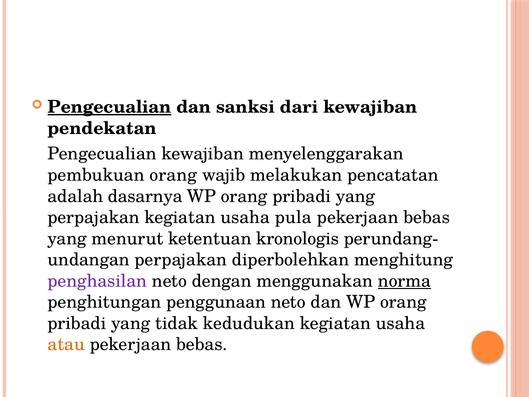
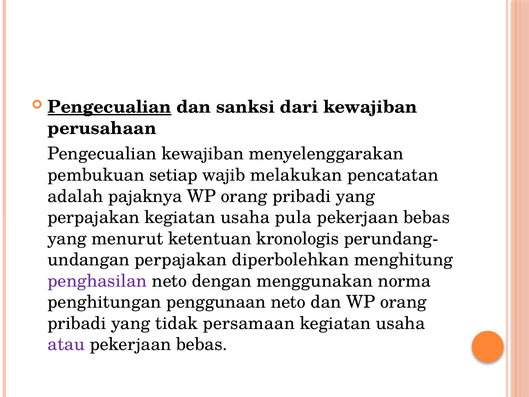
pendekatan: pendekatan -> perusahaan
pembukuan orang: orang -> setiap
dasarnya: dasarnya -> pajaknya
norma underline: present -> none
kedudukan: kedudukan -> persamaan
atau colour: orange -> purple
